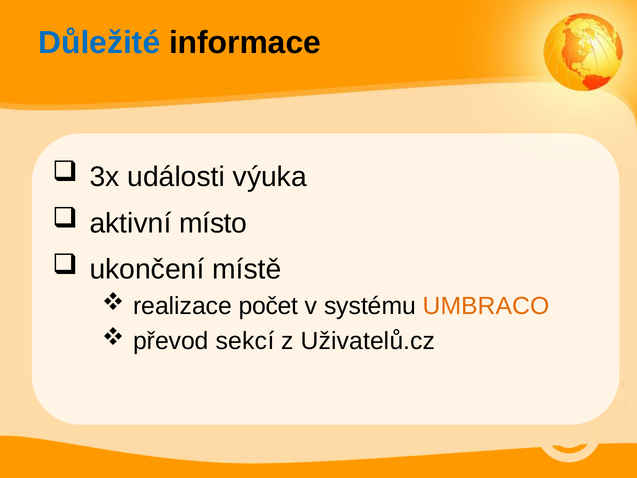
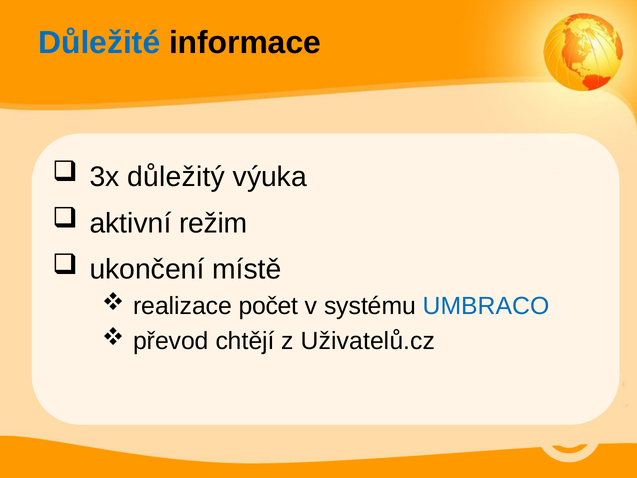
události: události -> důležitý
místo: místo -> režim
UMBRACO colour: orange -> blue
sekcí: sekcí -> chtějí
